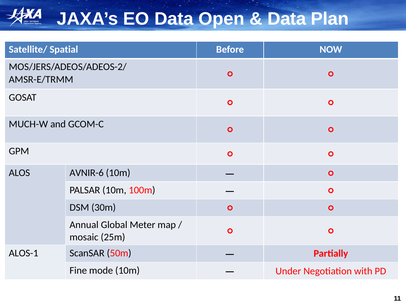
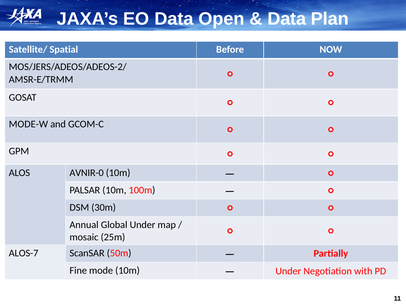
MUCH-W: MUCH-W -> MODE-W
AVNIR-6: AVNIR-6 -> AVNIR-0
Global Meter: Meter -> Under
ALOS-1: ALOS-1 -> ALOS-7
